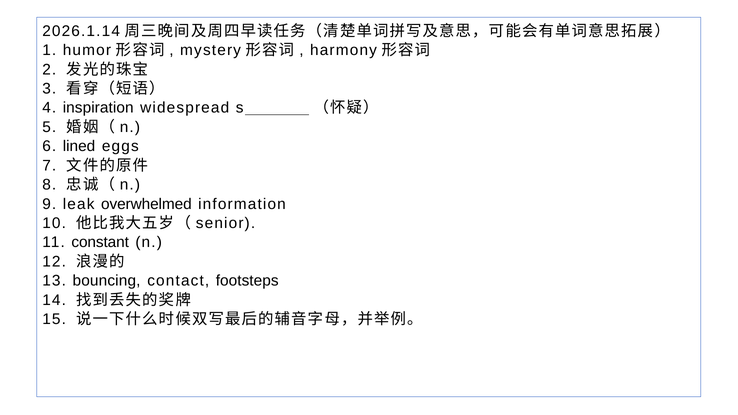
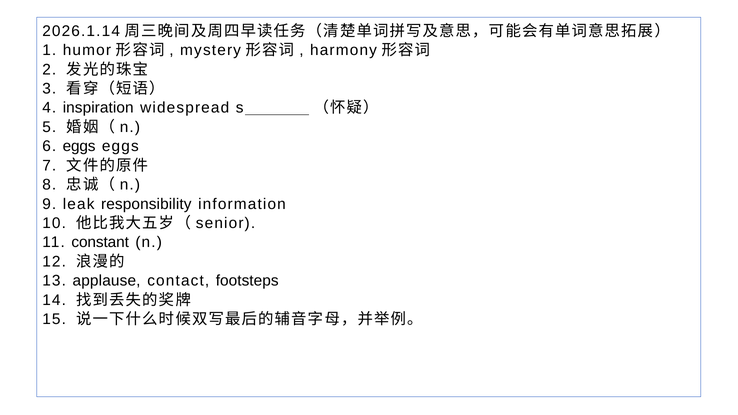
6 lined: lined -> eggs
overwhelmed: overwhelmed -> responsibility
bouncing: bouncing -> applause
